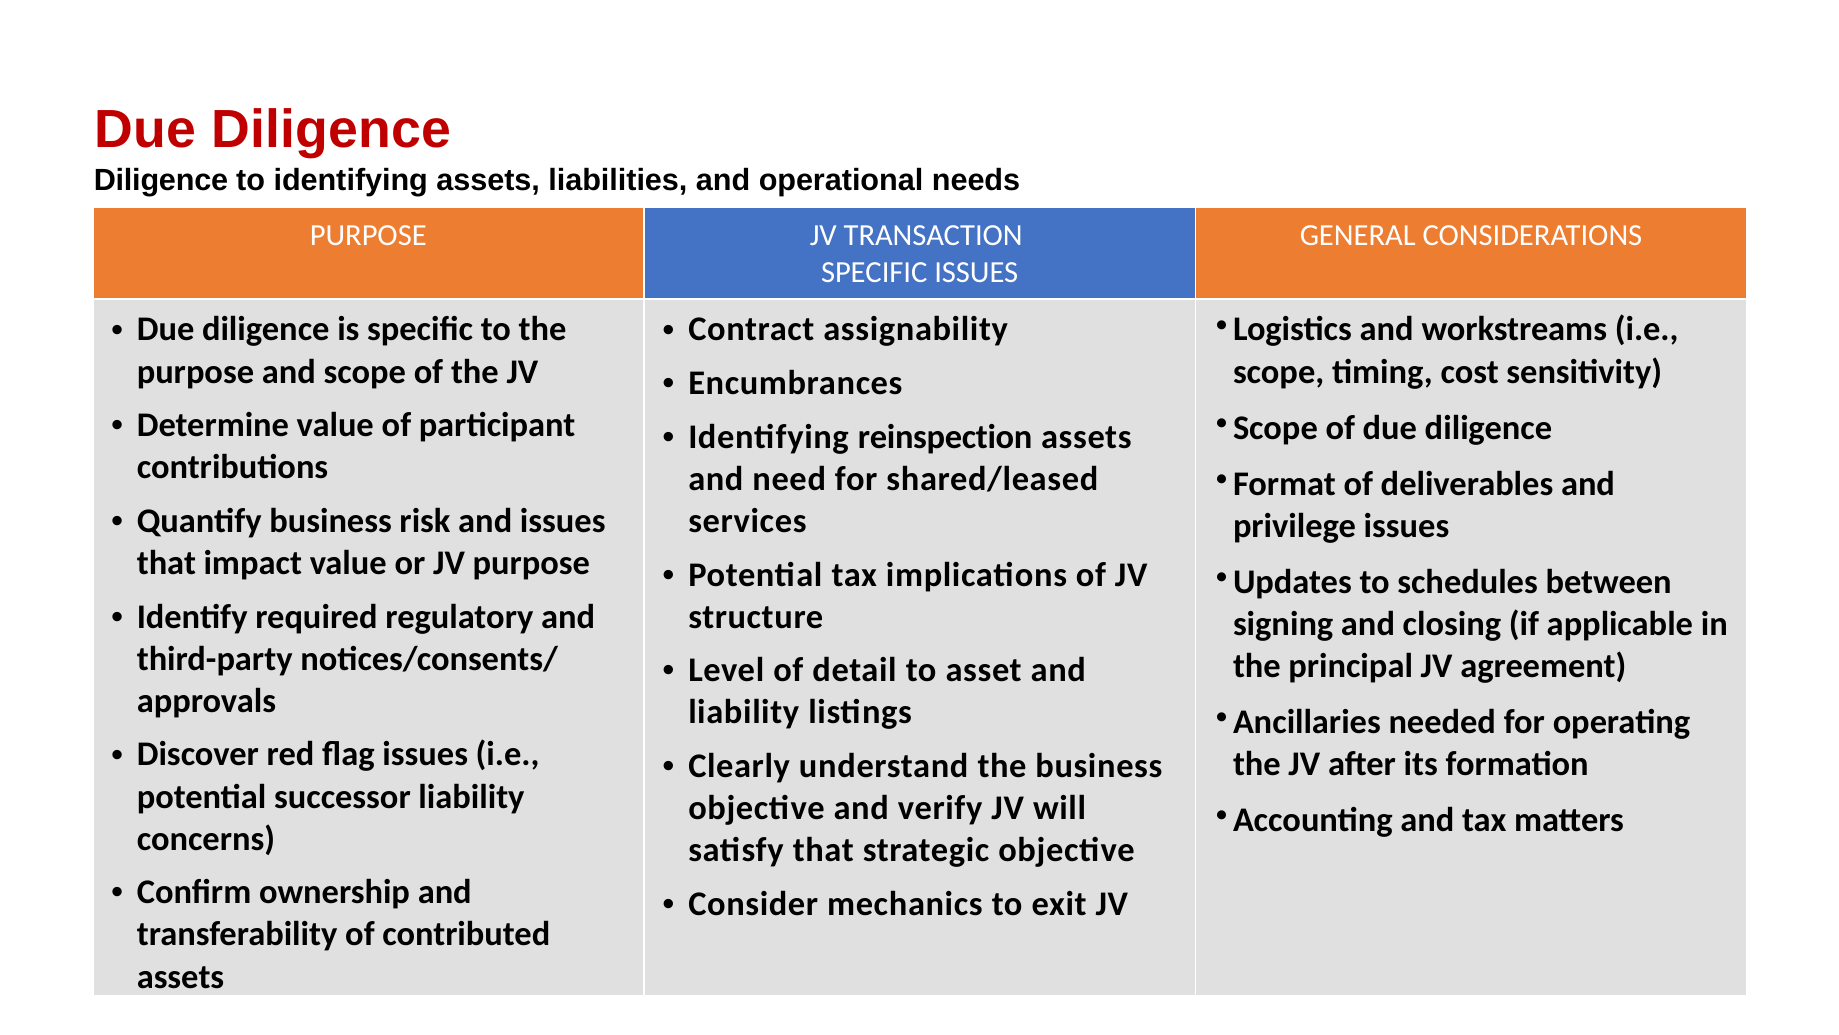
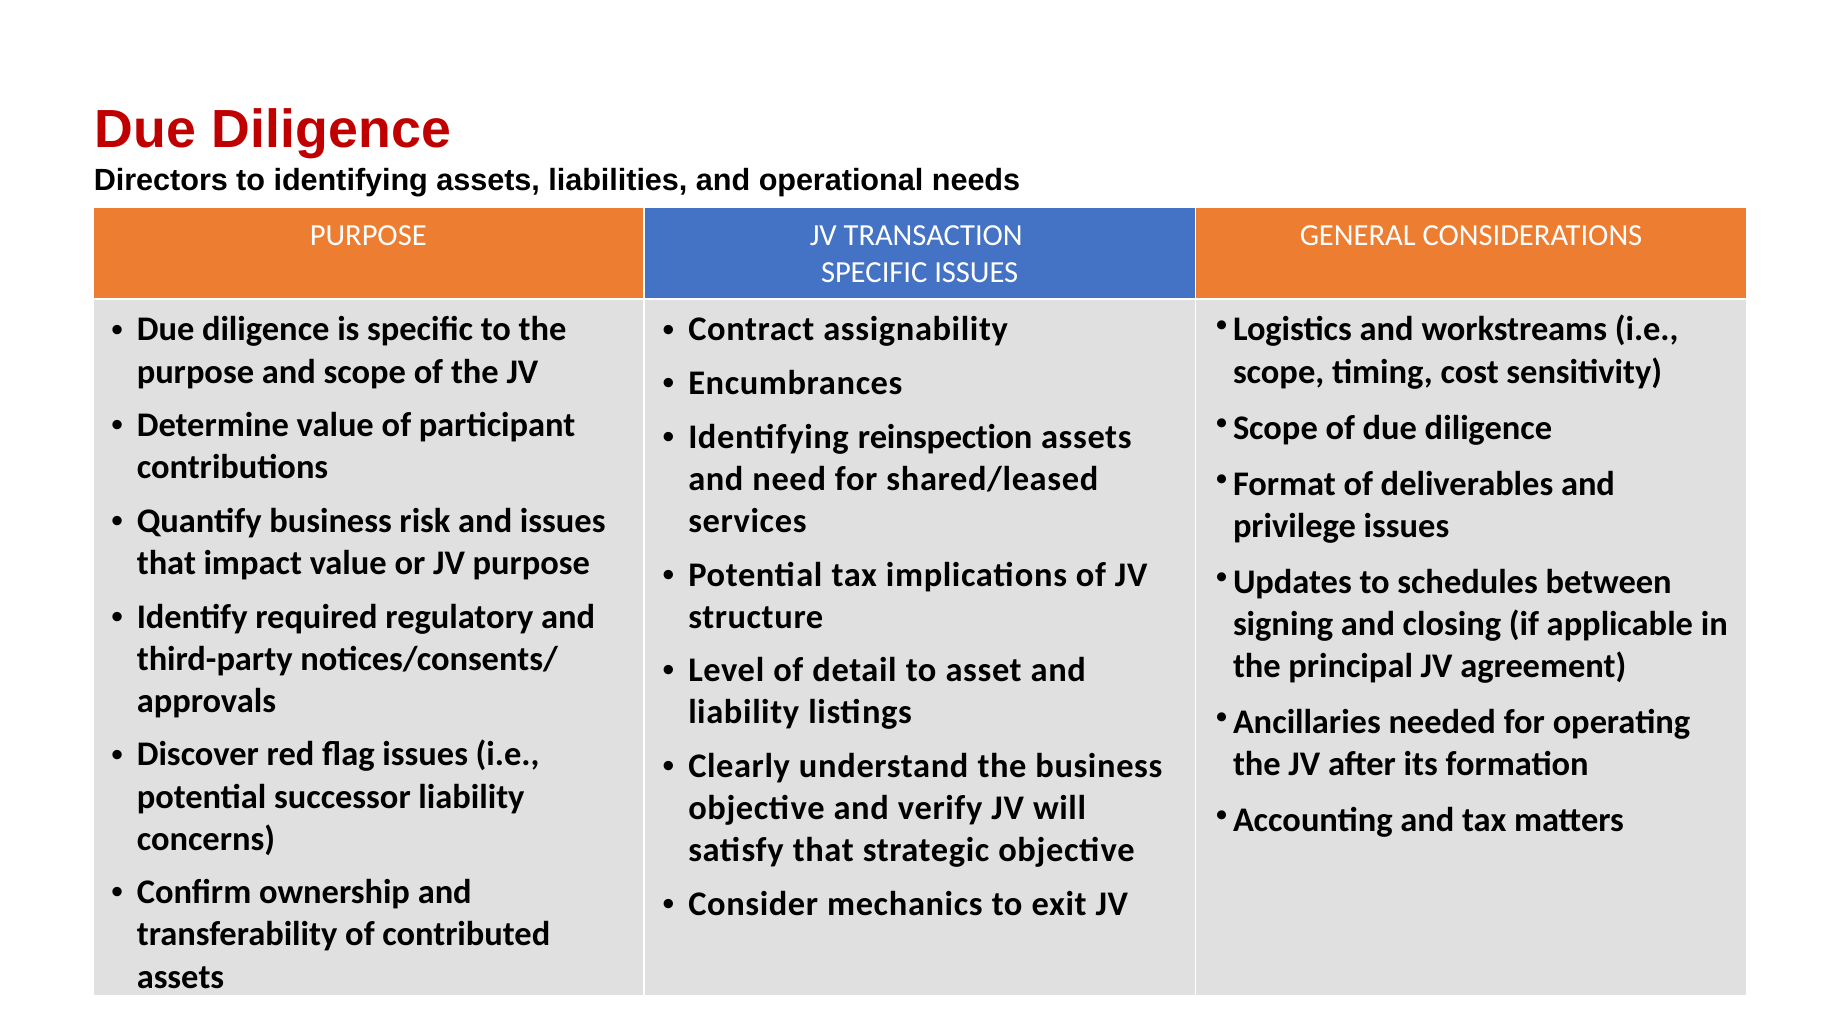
Diligence at (161, 180): Diligence -> Directors
